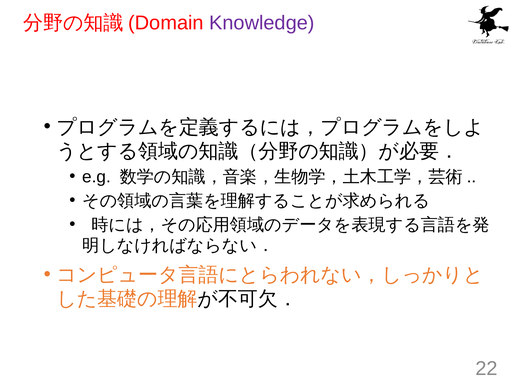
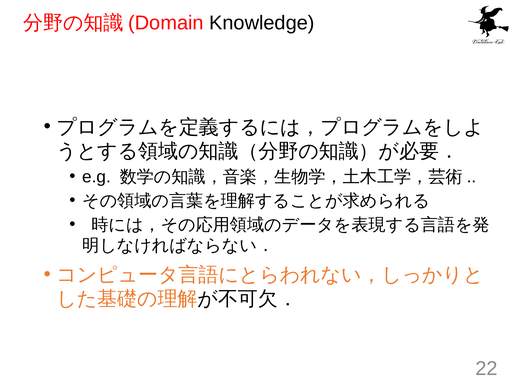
Knowledge colour: purple -> black
